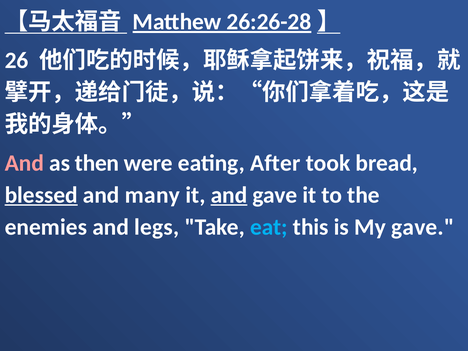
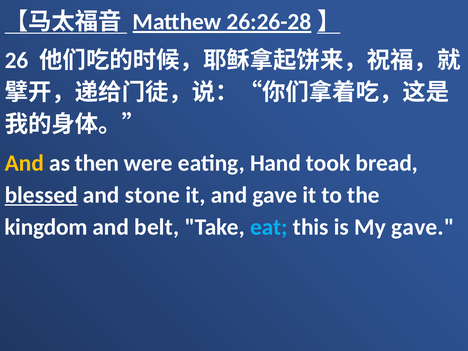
And at (24, 163) colour: pink -> yellow
After: After -> Hand
many: many -> stone
and at (229, 195) underline: present -> none
enemies: enemies -> kingdom
legs: legs -> belt
